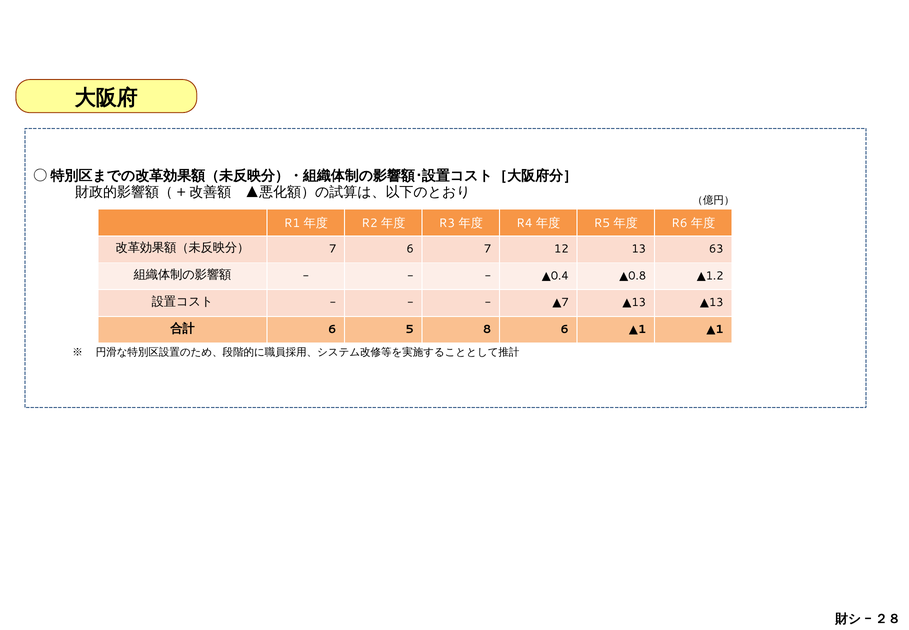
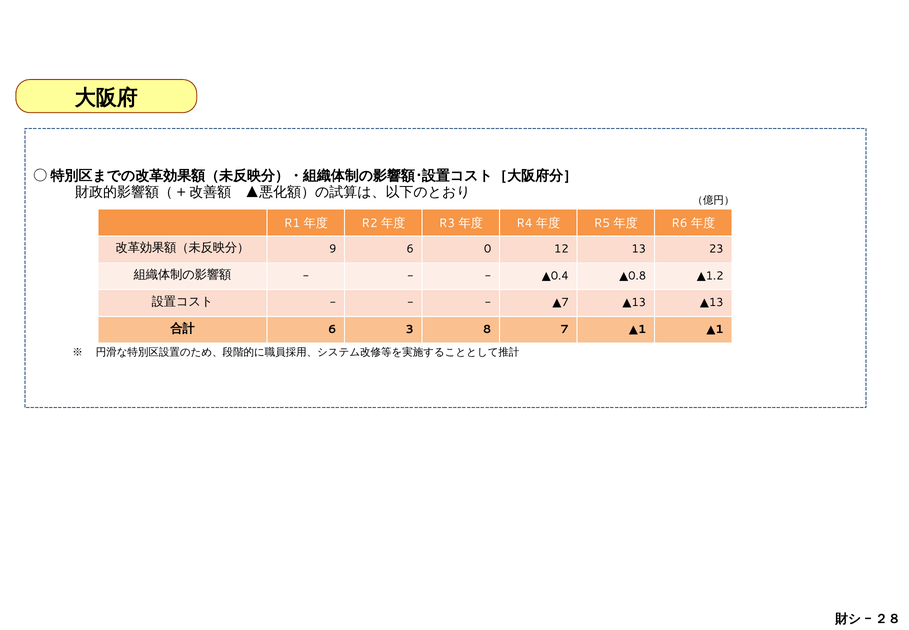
7 at (333, 249): 7 -> 9
6 7: 7 -> 0
63: 63 -> 23
5: 5 -> 3
8 6: 6 -> 7
